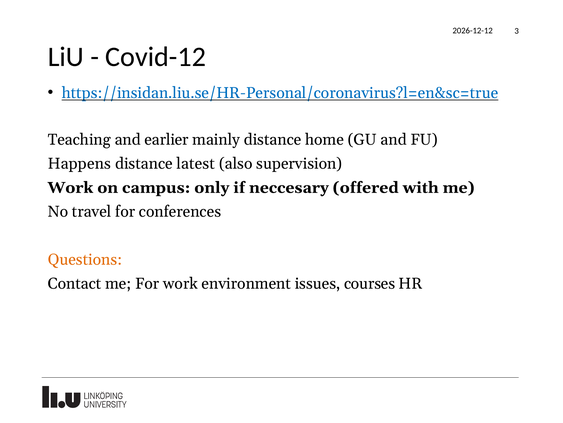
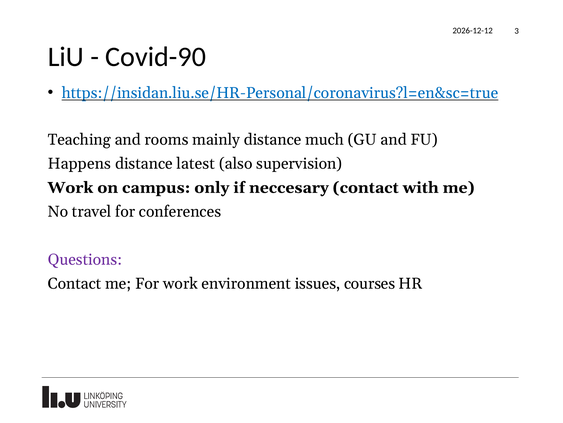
Covid-12: Covid-12 -> Covid-90
earlier: earlier -> rooms
home: home -> much
neccesary offered: offered -> contact
Questions colour: orange -> purple
